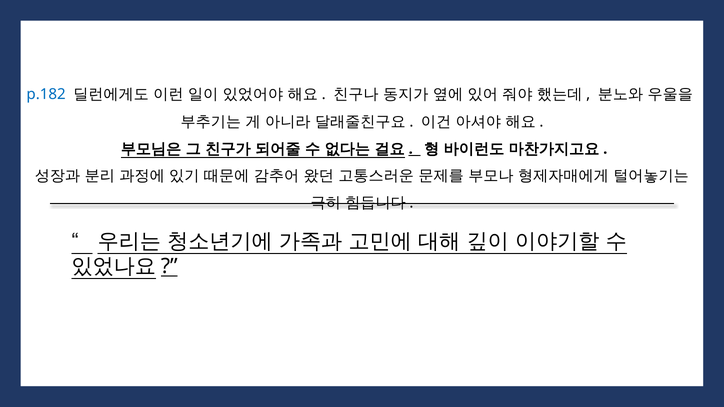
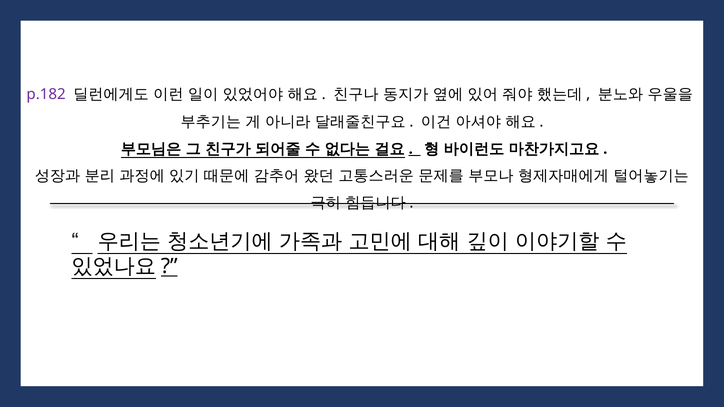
p.182 colour: blue -> purple
